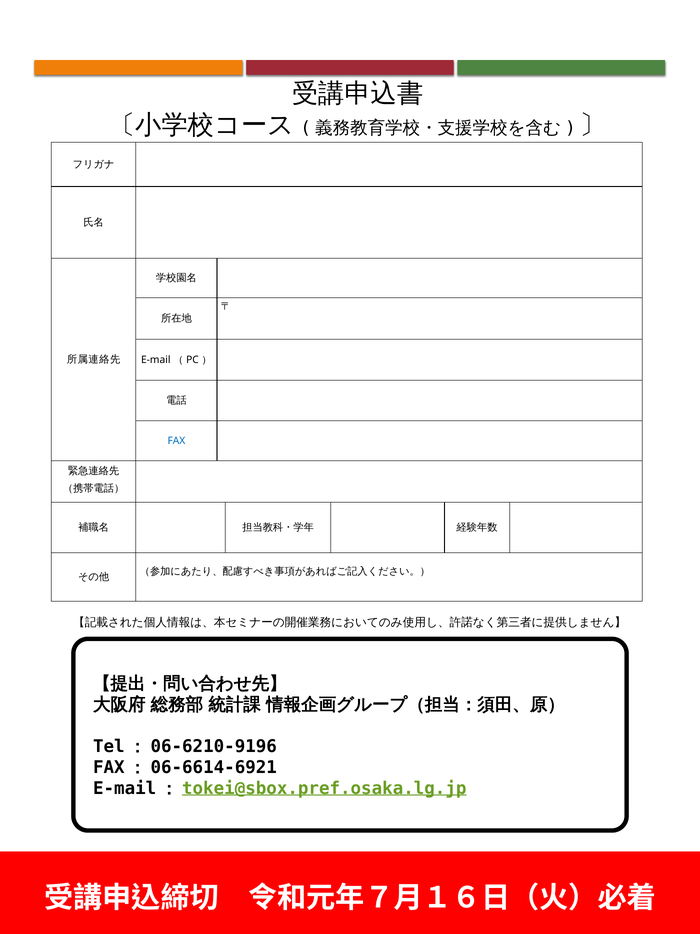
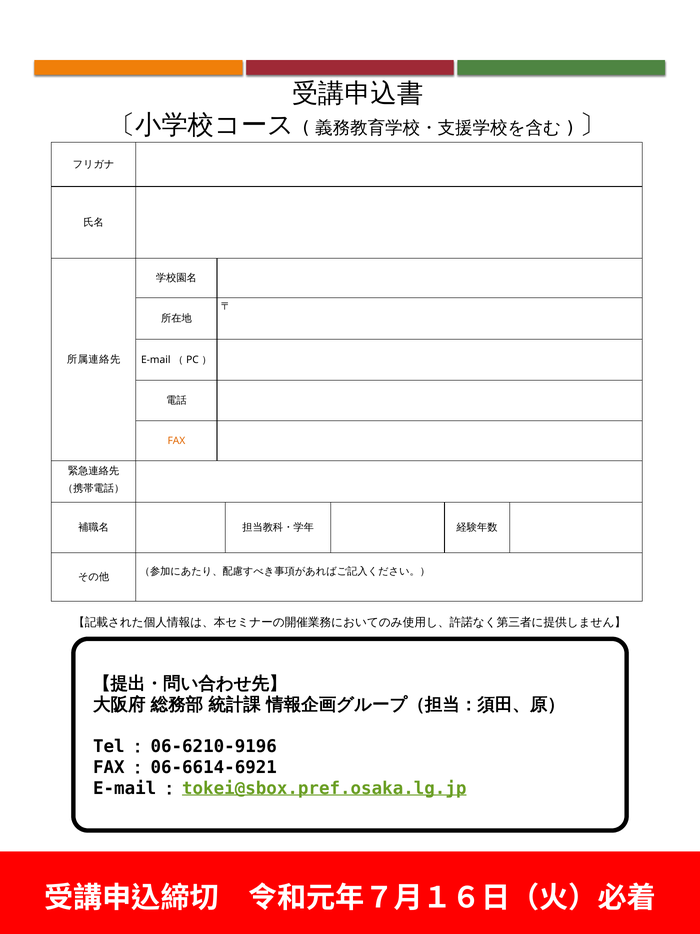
FAX colour: blue -> orange
